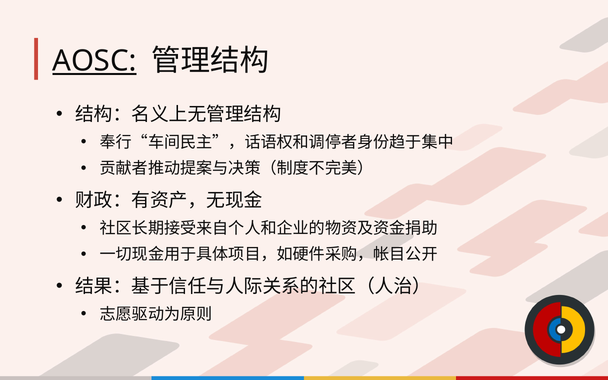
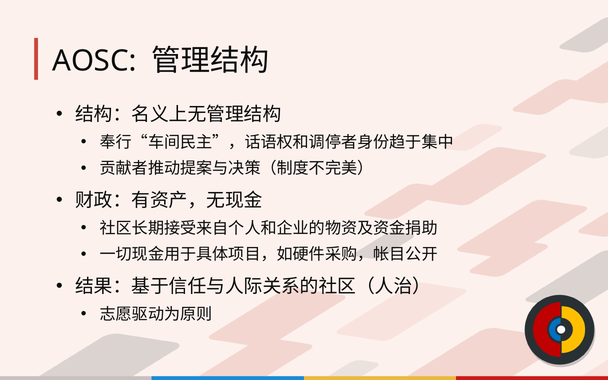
AOSC underline: present -> none
